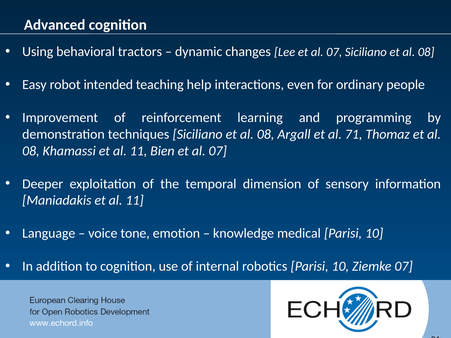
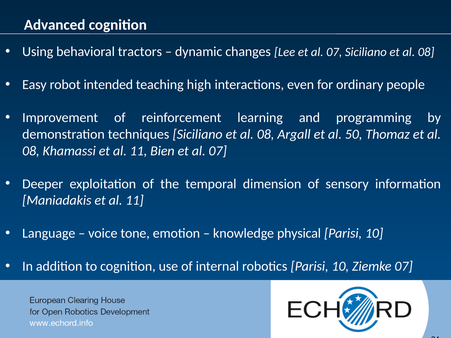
help: help -> high
71: 71 -> 50
medical: medical -> physical
